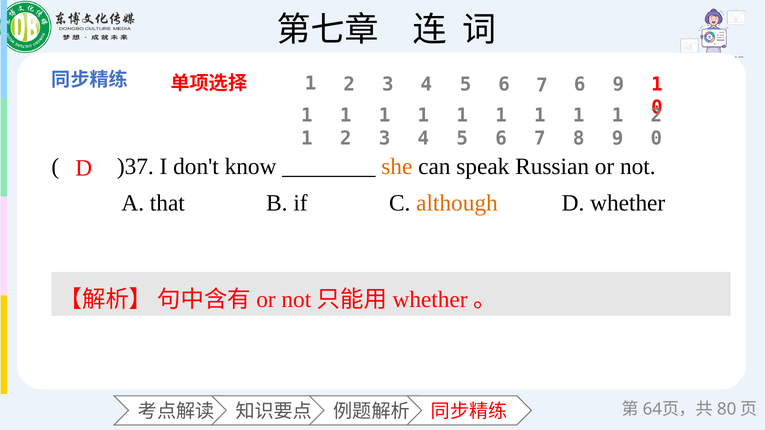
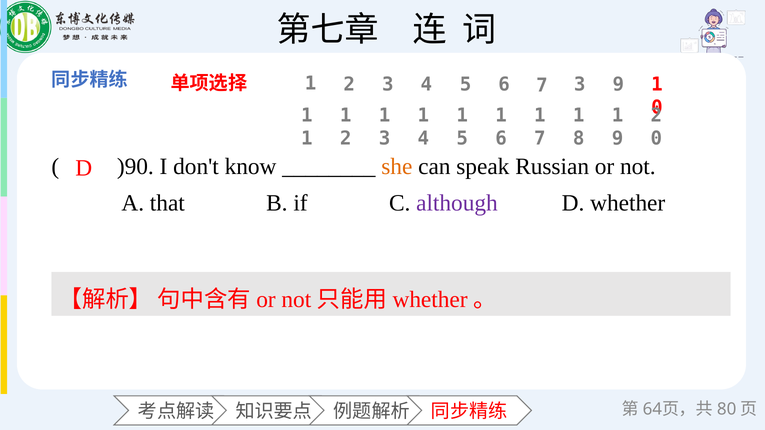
7 6: 6 -> 3
)37: )37 -> )90
although colour: orange -> purple
